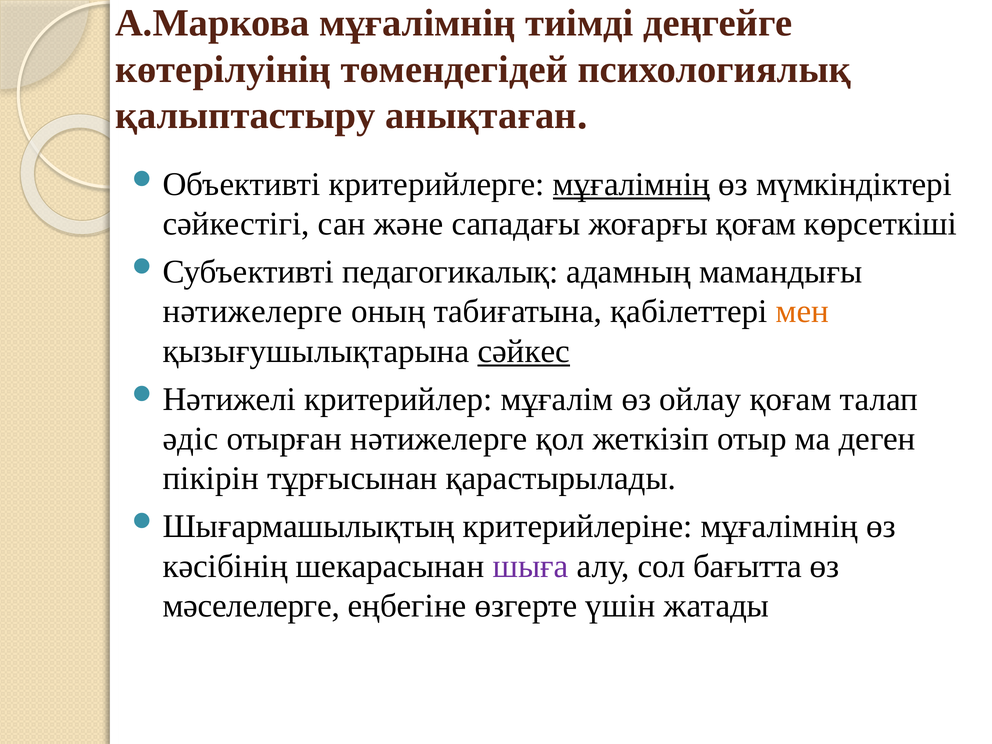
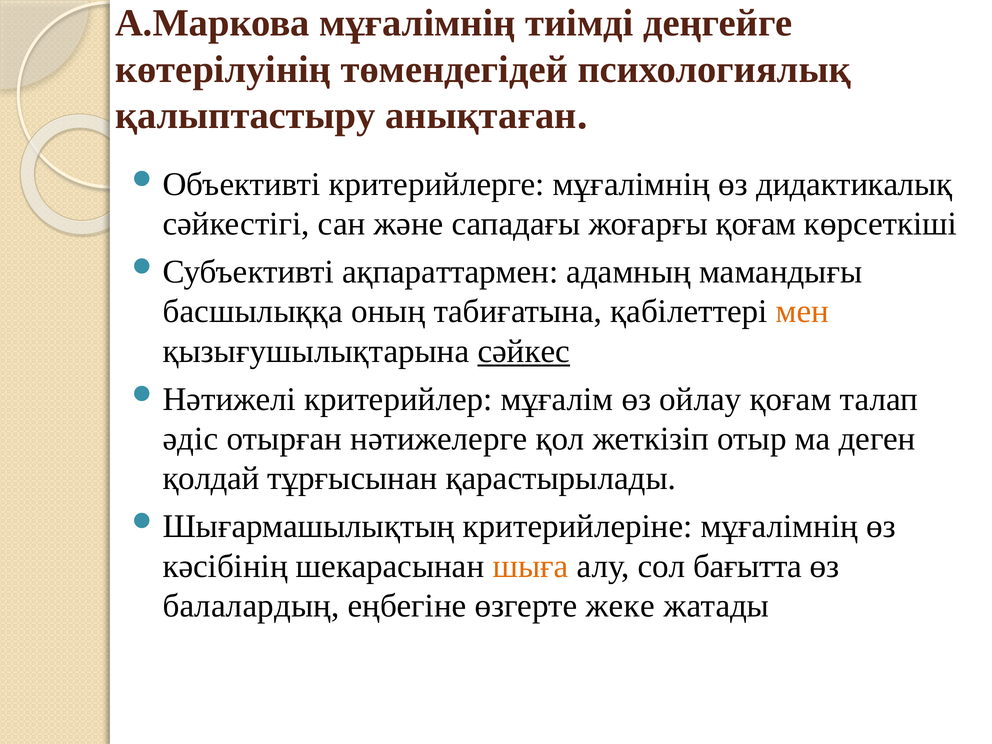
мұғалімнің at (631, 184) underline: present -> none
мүмкіндіктері: мүмкіндіктері -> дидактикалық
педагогикалық: педагогикалық -> ақпараттармен
нәтижелерге at (253, 311): нәтижелерге -> басшылыққа
пікірін: пікірін -> қолдай
шыға colour: purple -> orange
мәселелерге: мәселелерге -> балалардың
үшін: үшін -> жеке
